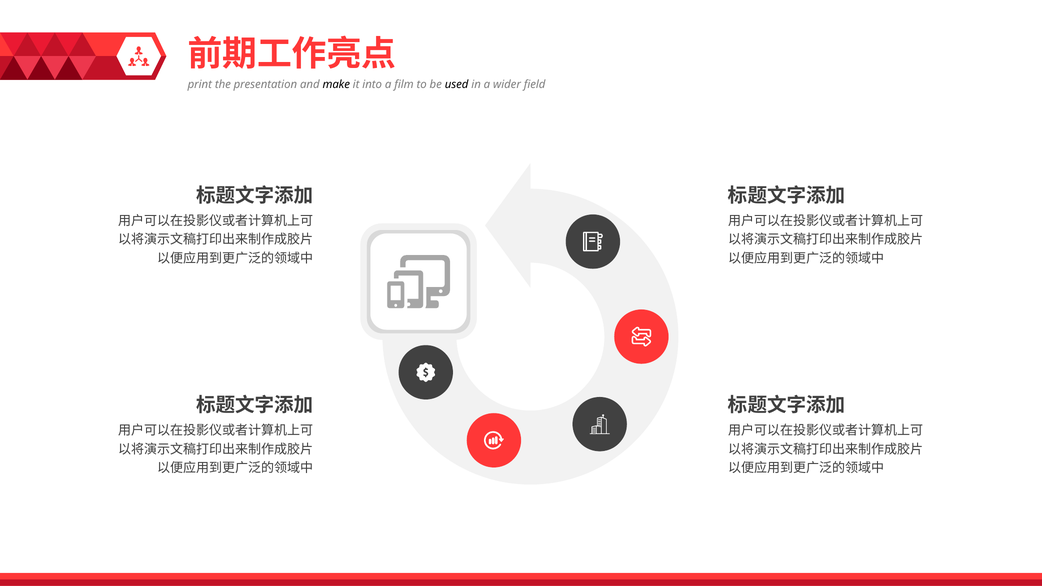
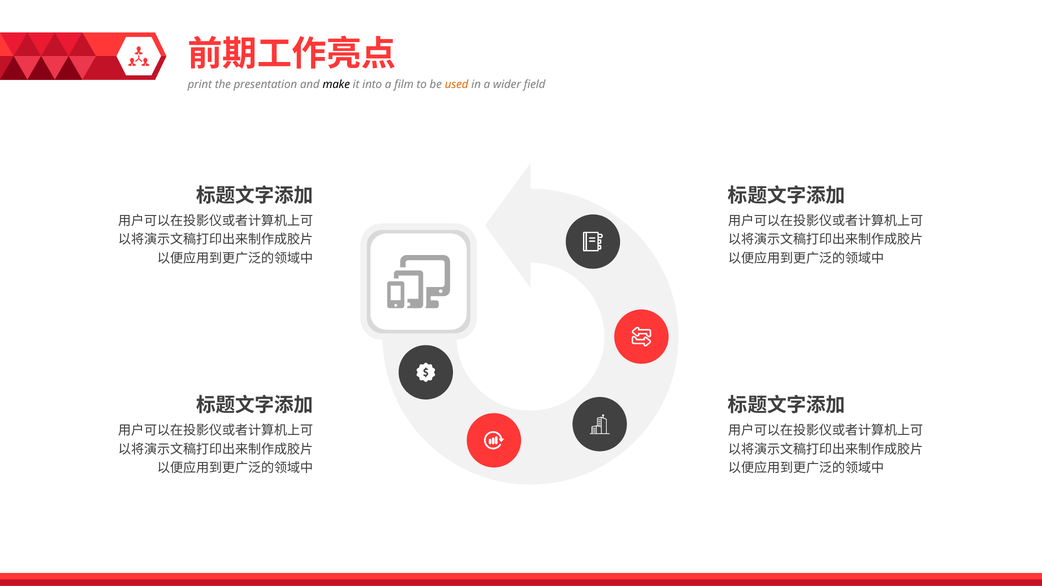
used colour: black -> orange
